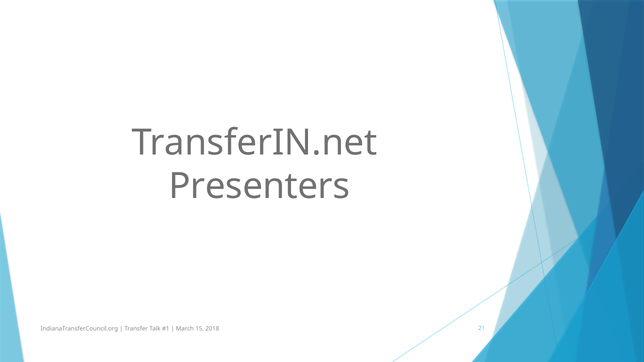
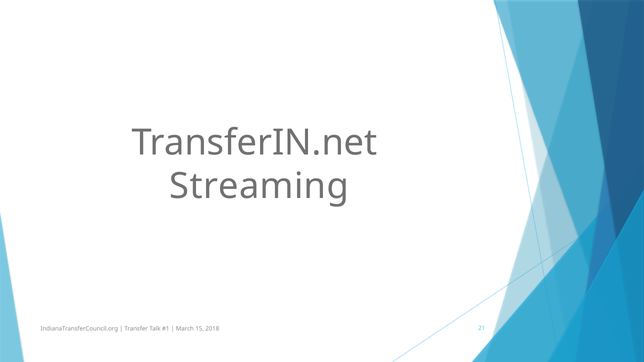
Presenters: Presenters -> Streaming
